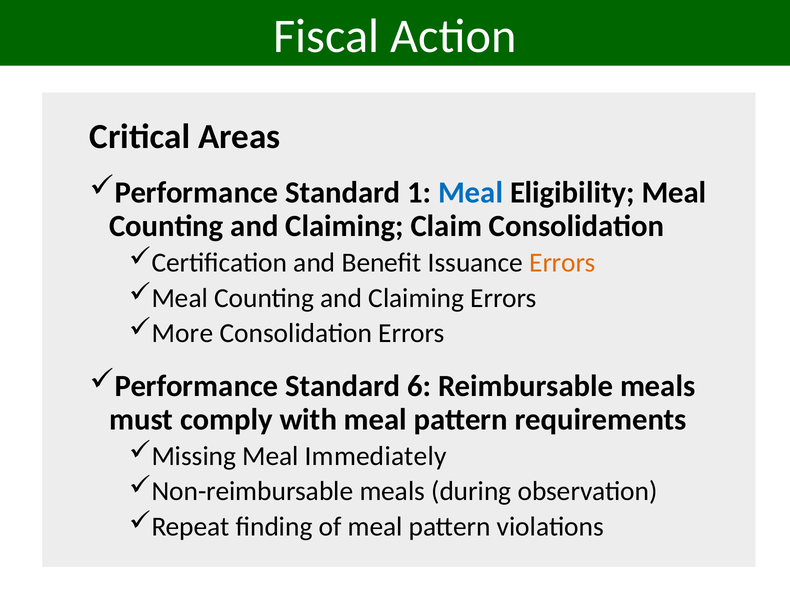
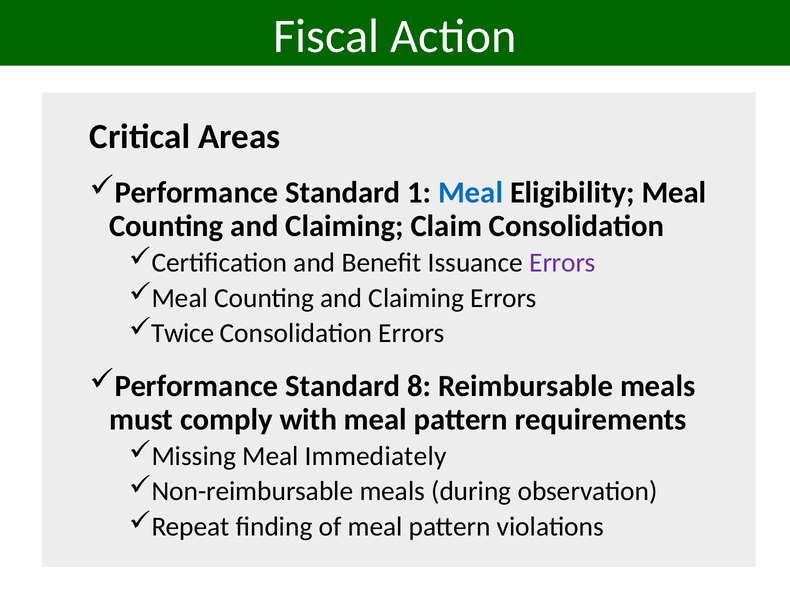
Errors at (562, 263) colour: orange -> purple
More: More -> Twice
6: 6 -> 8
